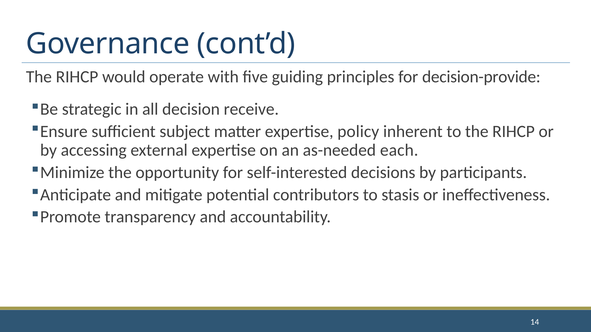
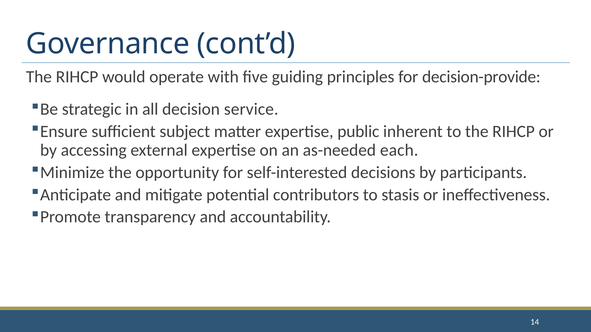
receive: receive -> service
policy: policy -> public
